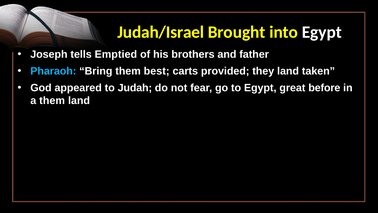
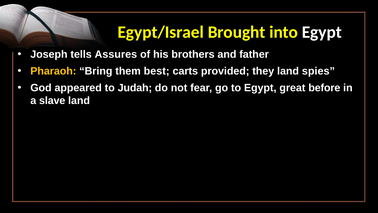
Judah/Israel: Judah/Israel -> Egypt/Israel
Emptied: Emptied -> Assures
Pharaoh colour: light blue -> yellow
taken: taken -> spies
a them: them -> slave
